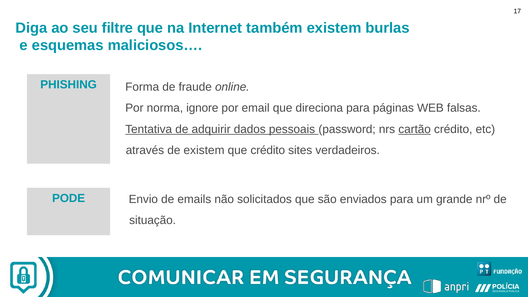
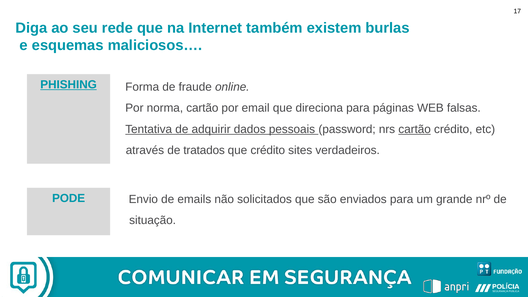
filtre: filtre -> rede
PHISHING underline: none -> present
norma ignore: ignore -> cartão
de existem: existem -> tratados
